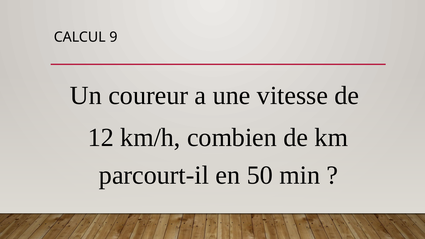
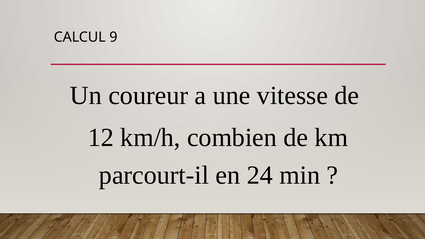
50: 50 -> 24
